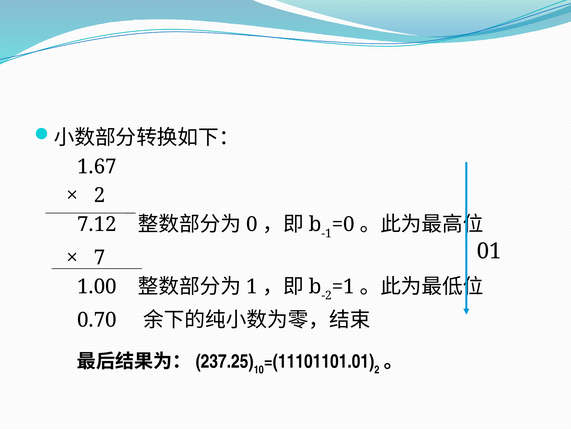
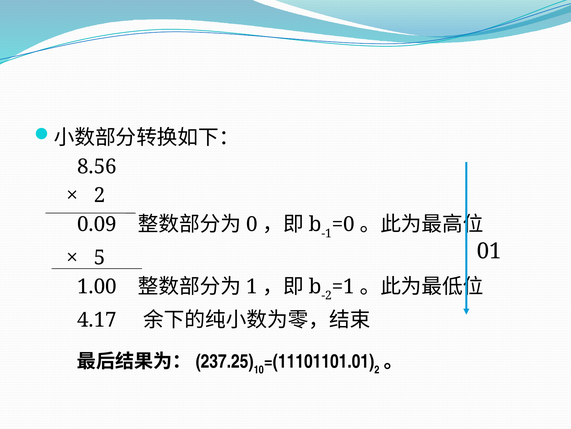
1.67: 1.67 -> 8.56
7.12: 7.12 -> 0.09
7: 7 -> 5
0.70: 0.70 -> 4.17
